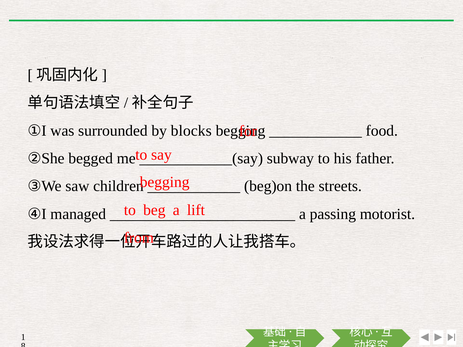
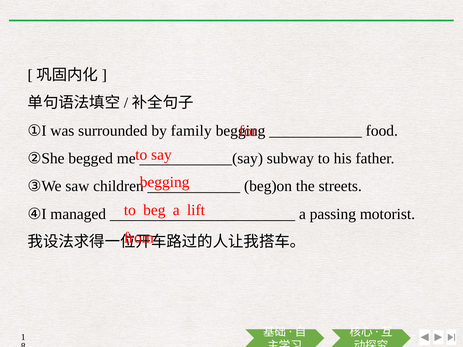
blocks: blocks -> family
